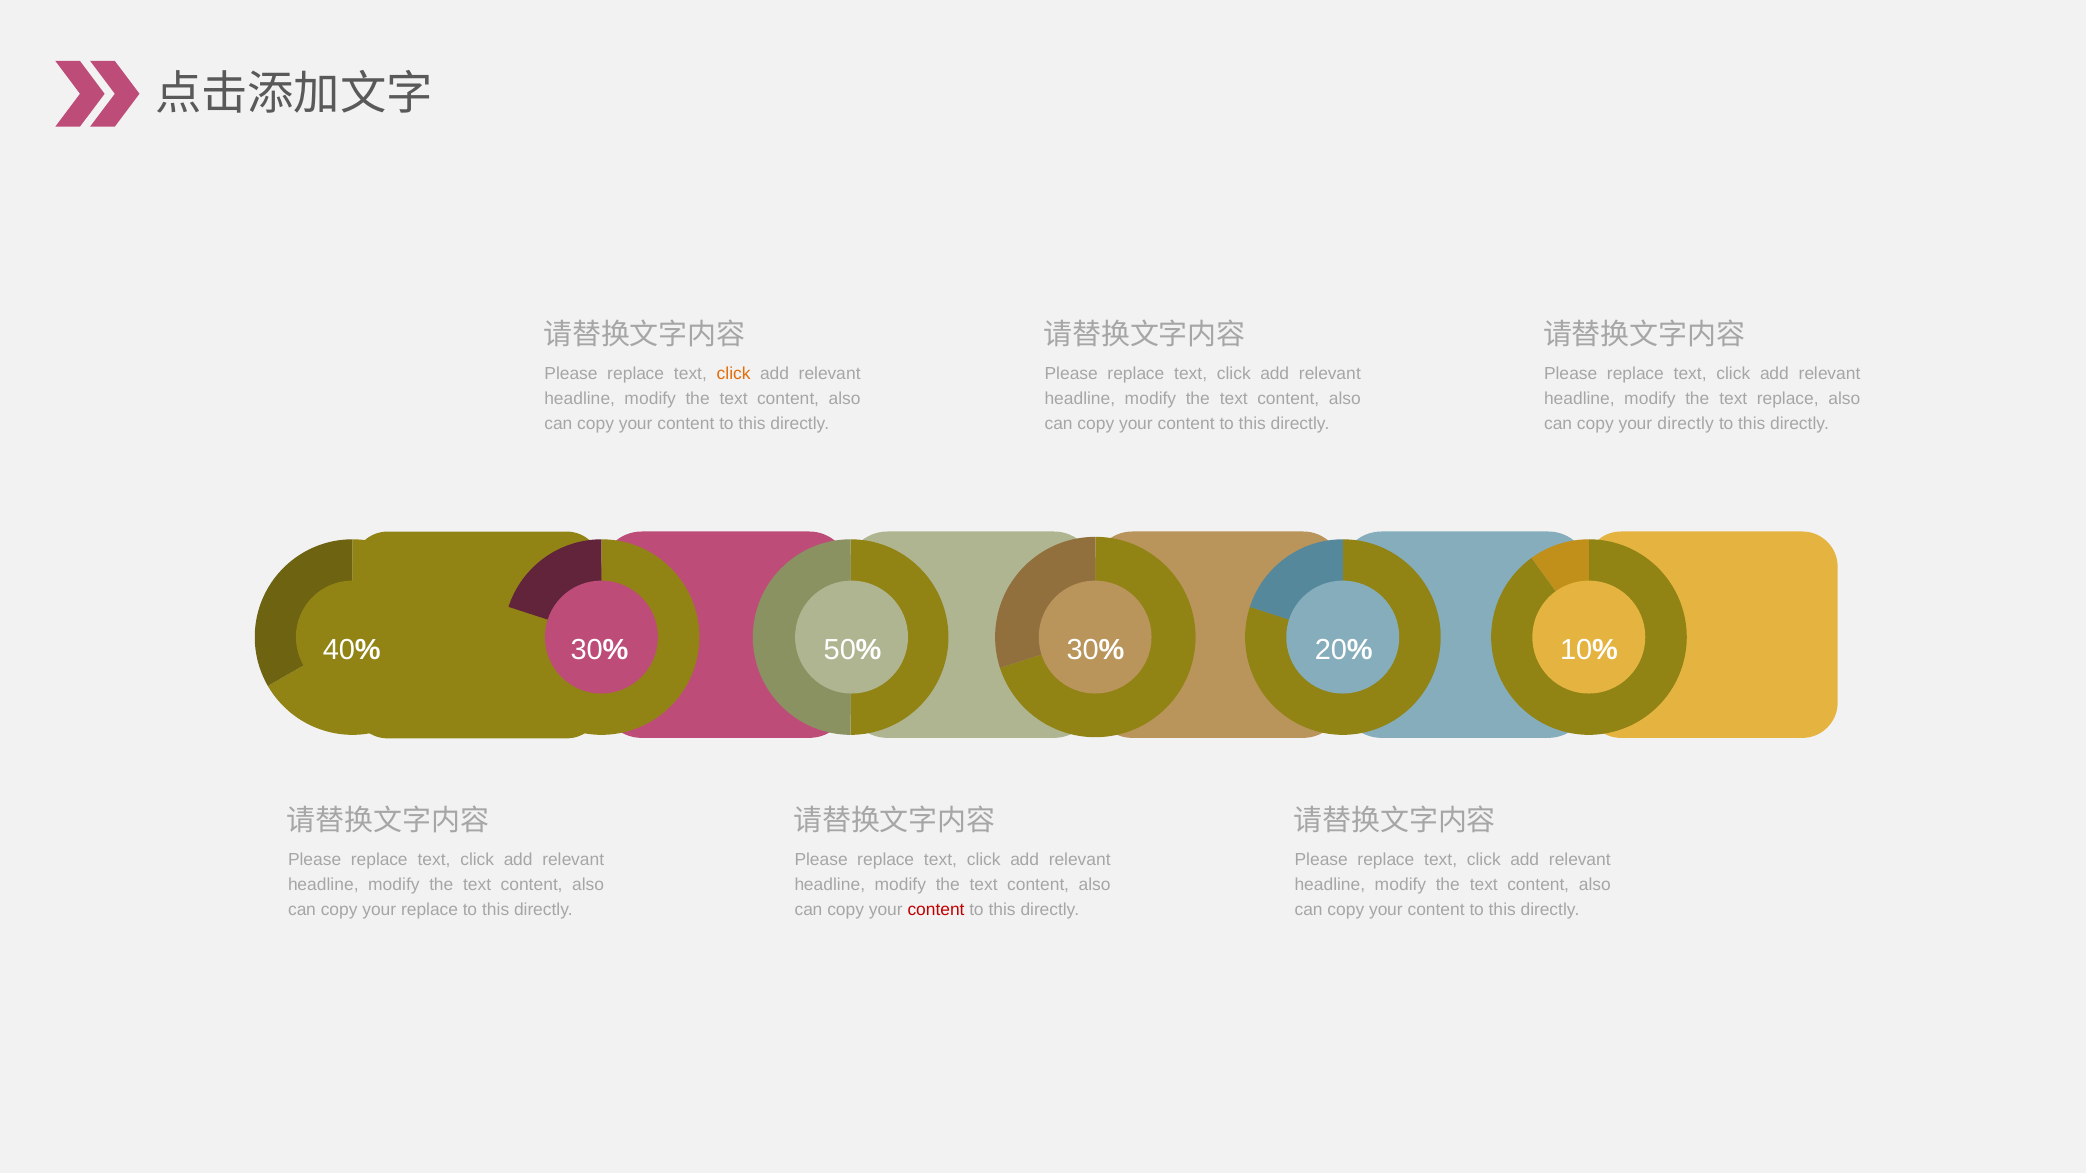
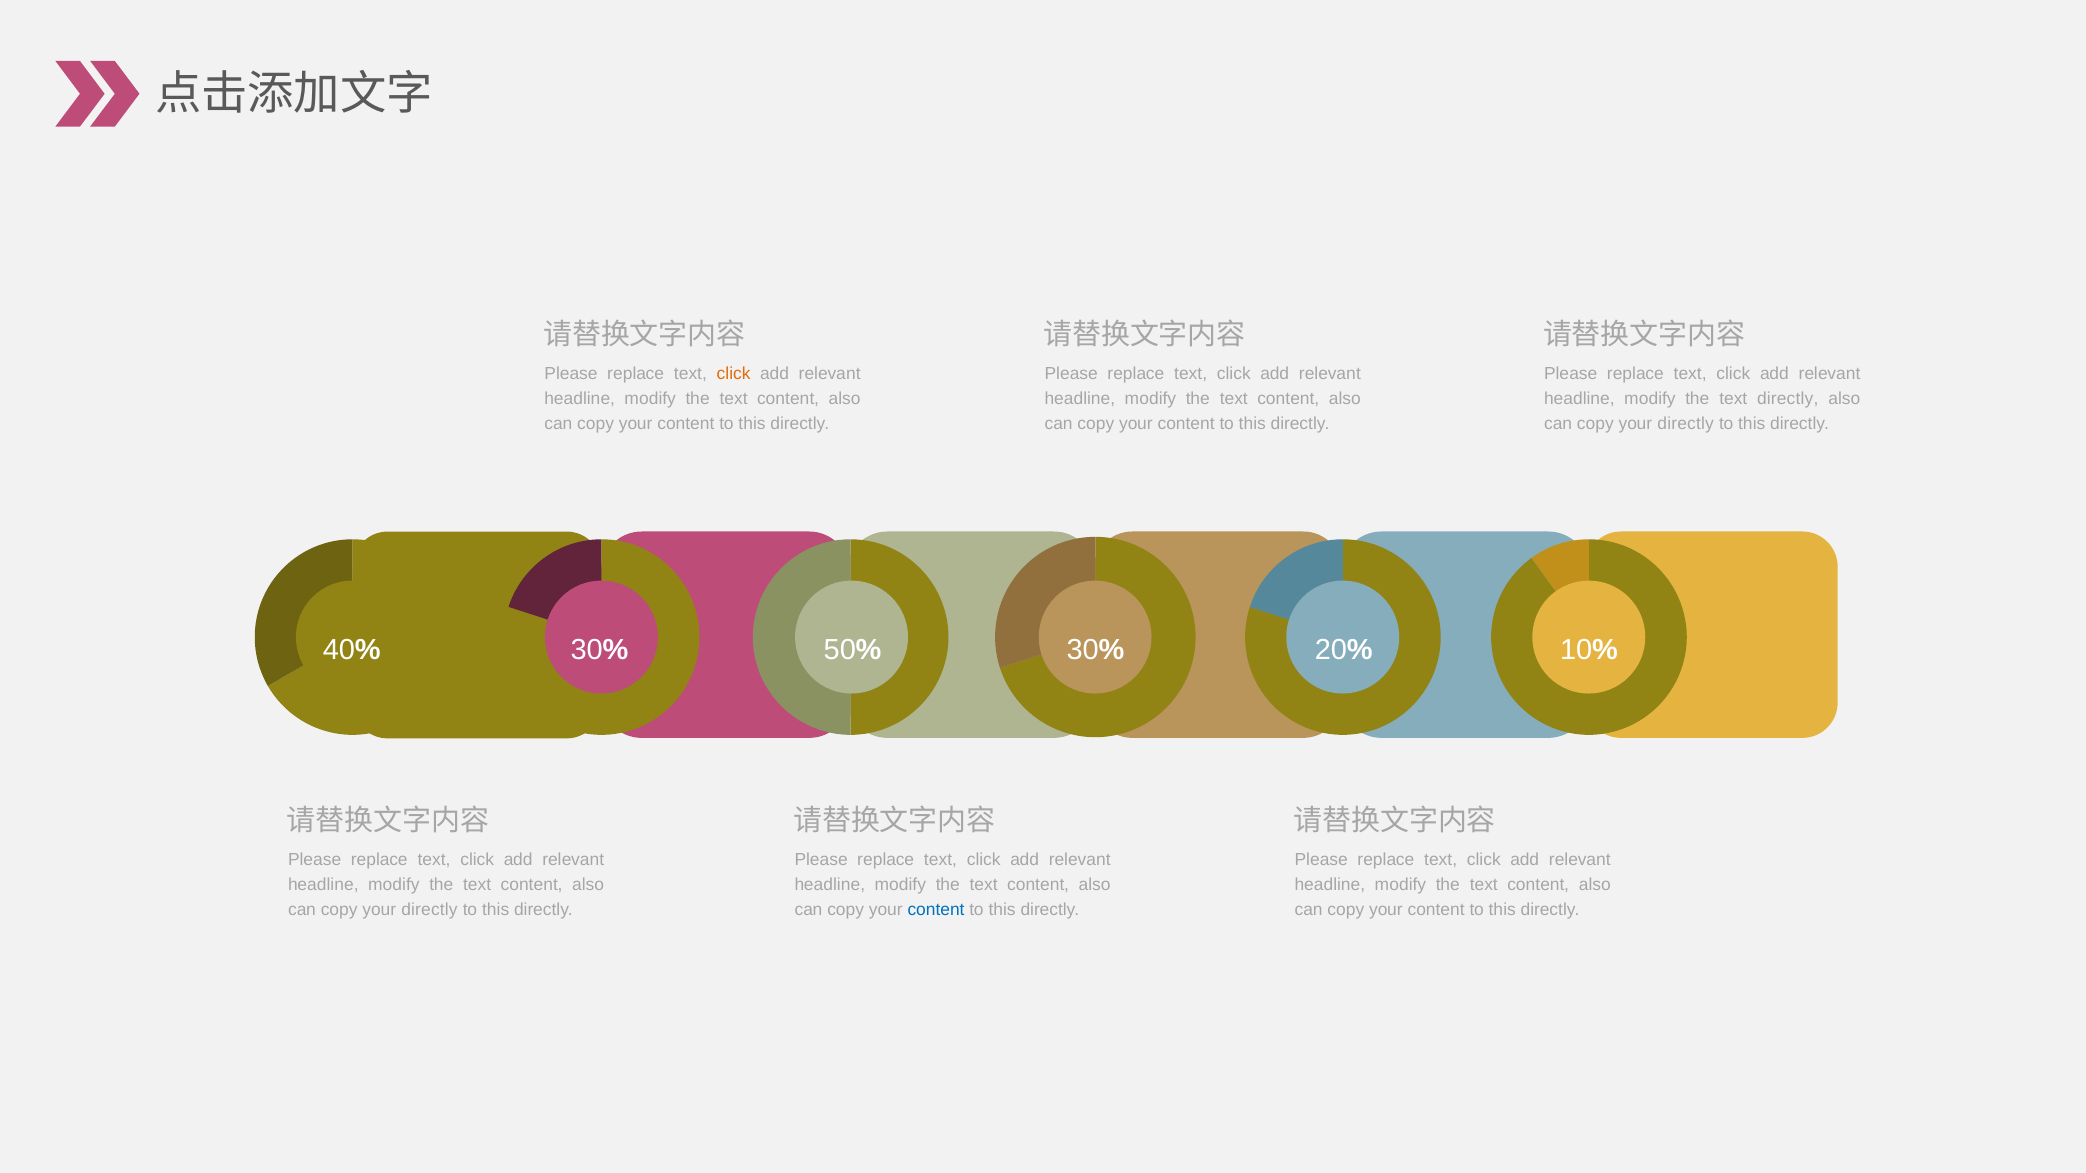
text replace: replace -> directly
replace at (430, 910): replace -> directly
content at (936, 910) colour: red -> blue
